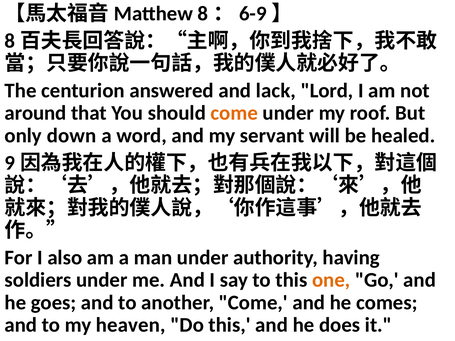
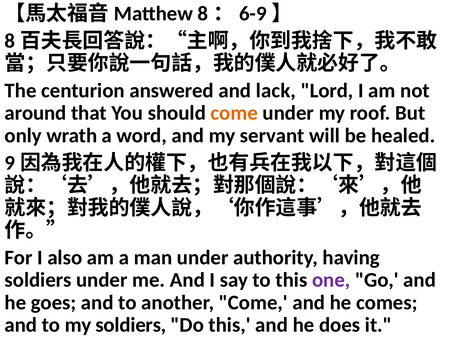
down: down -> wrath
one colour: orange -> purple
my heaven: heaven -> soldiers
